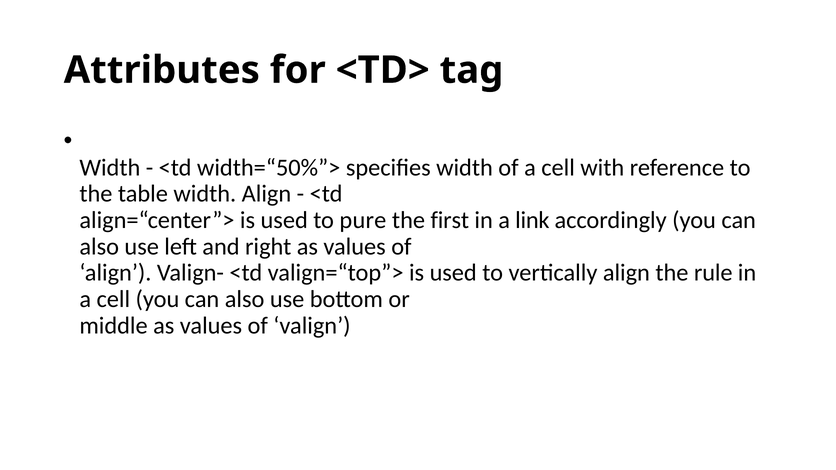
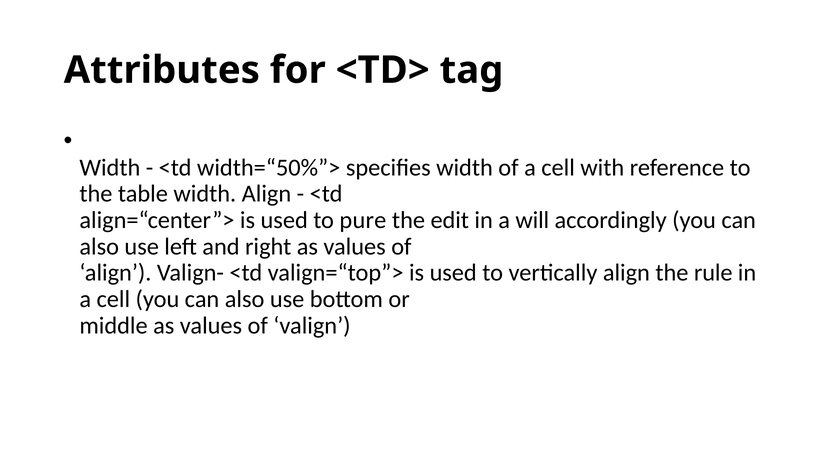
first: first -> edit
link: link -> will
